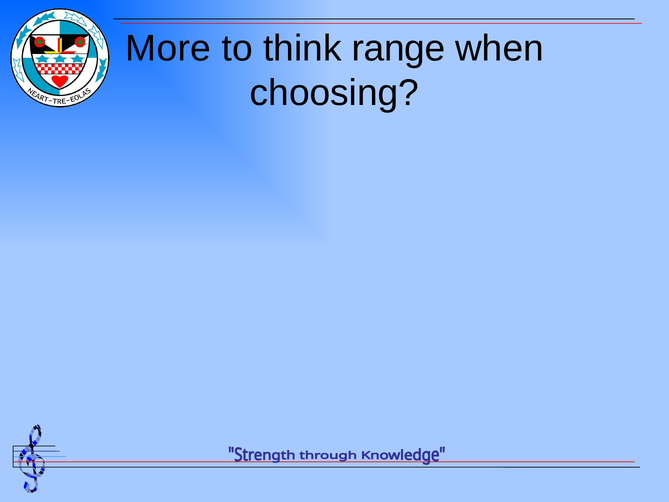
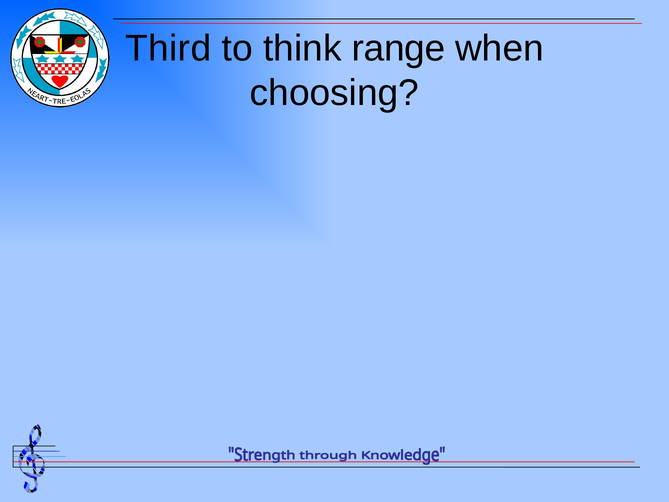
More: More -> Third
